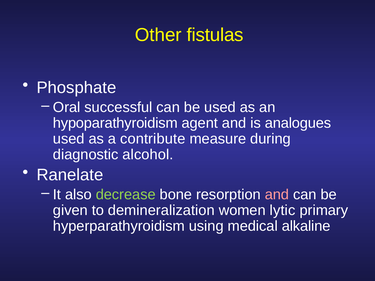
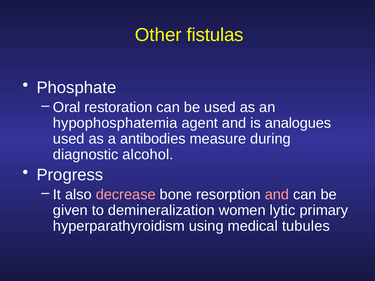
successful: successful -> restoration
hypoparathyroidism: hypoparathyroidism -> hypophosphatemia
contribute: contribute -> antibodies
Ranelate: Ranelate -> Progress
decrease colour: light green -> pink
alkaline: alkaline -> tubules
